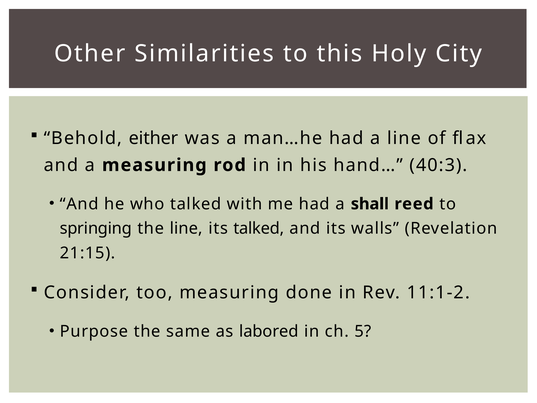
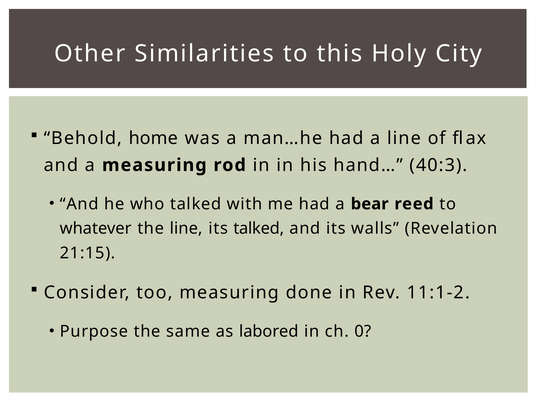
either: either -> home
shall: shall -> bear
springing: springing -> whatever
5: 5 -> 0
